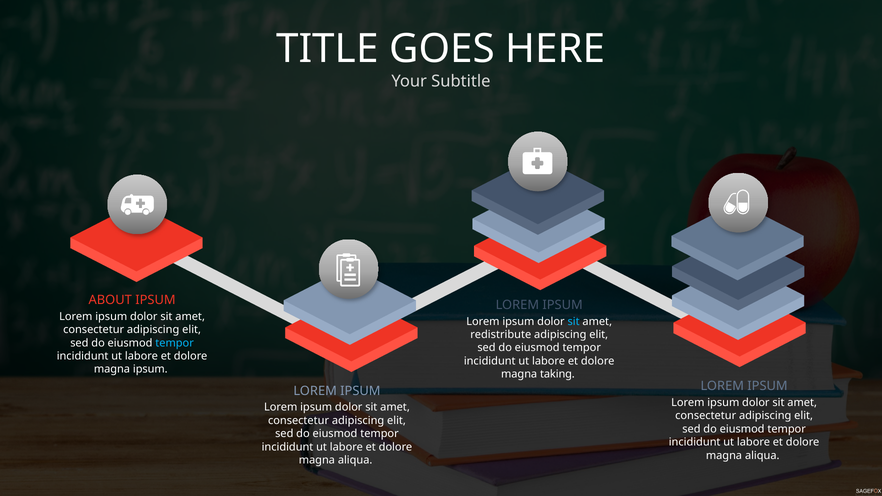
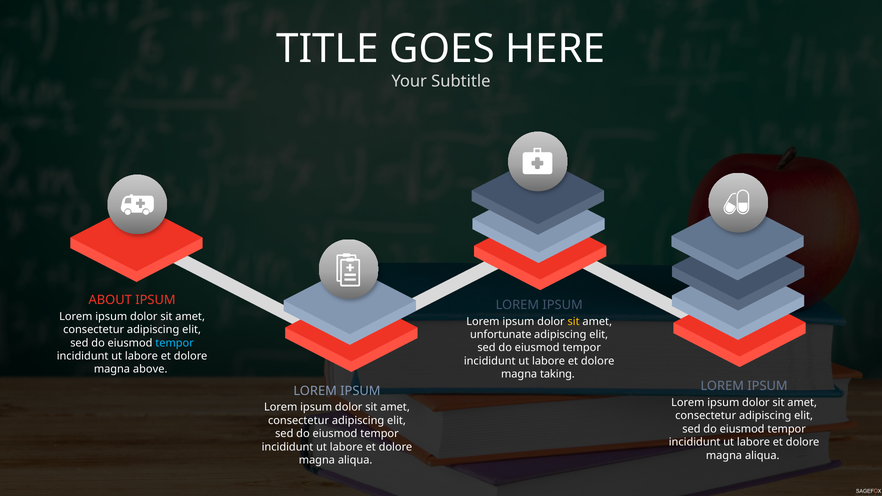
sit at (574, 321) colour: light blue -> yellow
redistribute: redistribute -> unfortunate
magna ipsum: ipsum -> above
